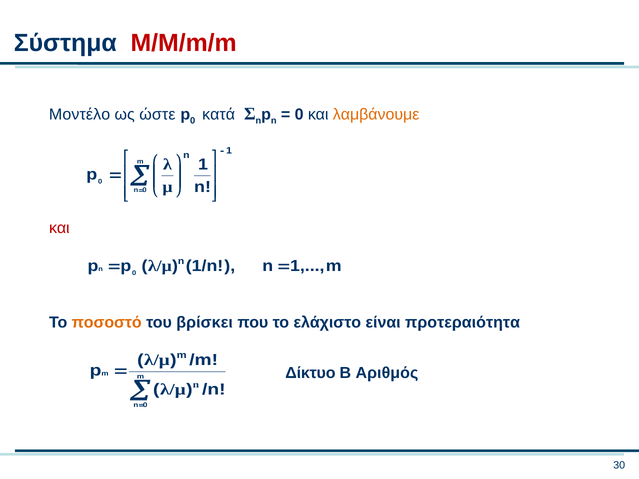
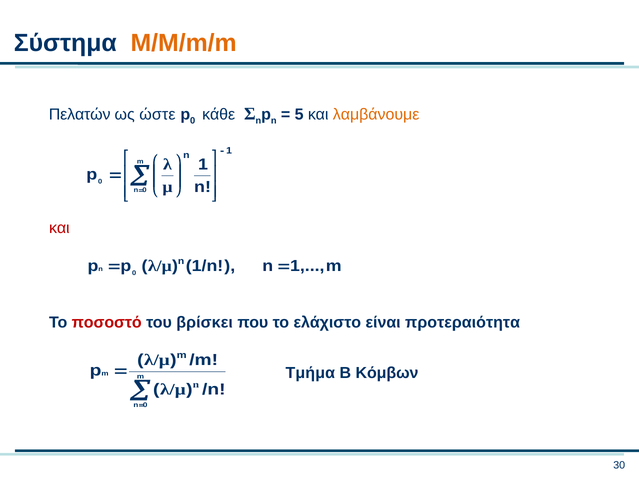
M/M/m/m colour: red -> orange
Μοντέλο: Μοντέλο -> Πελατών
κατά: κατά -> κάθε
0 at (299, 114): 0 -> 5
ποσοστό colour: orange -> red
Δίκτυο: Δίκτυο -> Τμήμα
Αριθμός: Αριθμός -> Κόμβων
